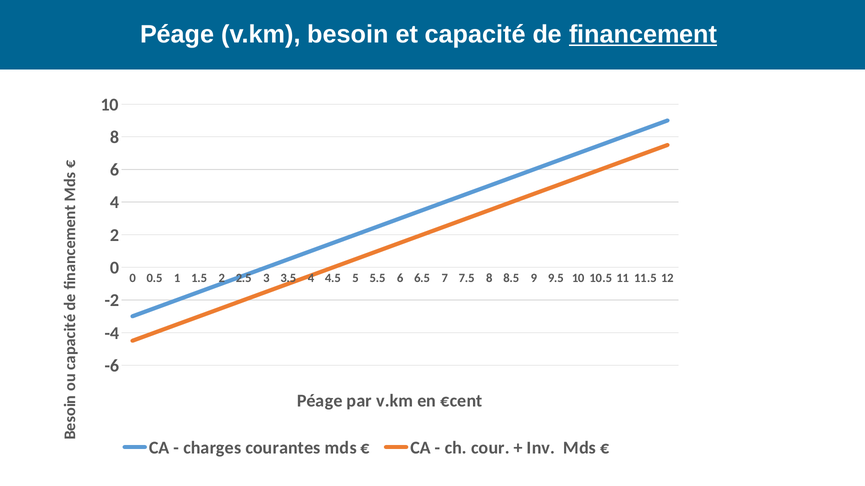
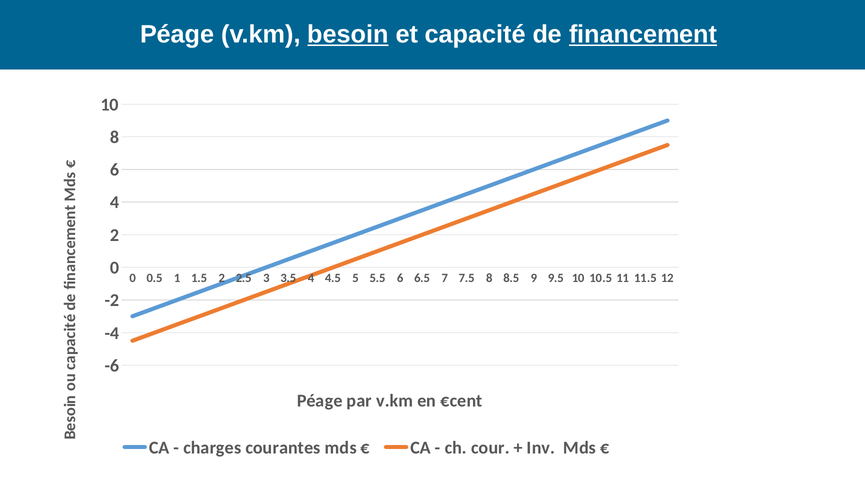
besoin underline: none -> present
